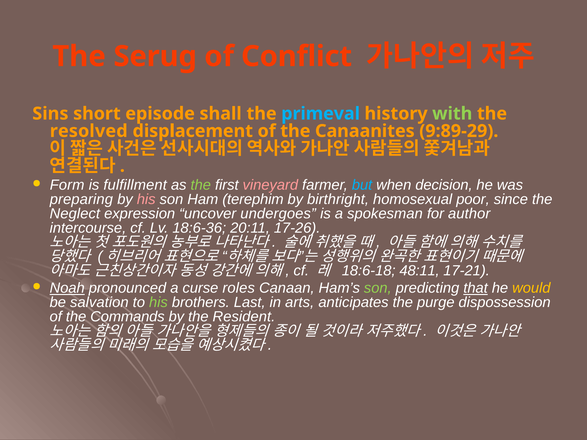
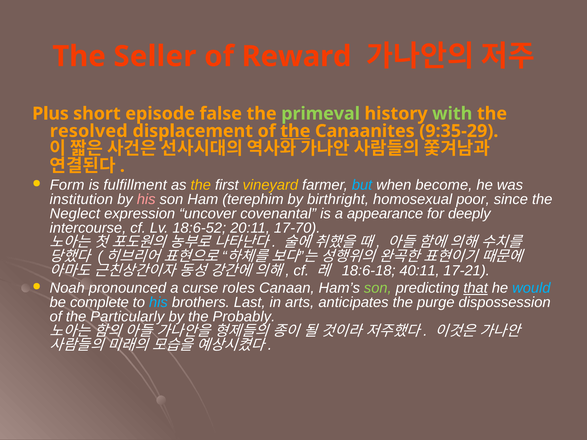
Serug: Serug -> Seller
Conflict: Conflict -> Reward
Sins: Sins -> Plus
shall: shall -> false
primeval colour: light blue -> light green
the at (295, 131) underline: none -> present
9:89-29: 9:89-29 -> 9:35-29
the at (201, 185) colour: light green -> yellow
vineyard colour: pink -> yellow
decision: decision -> become
preparing: preparing -> institution
undergoes: undergoes -> covenantal
spokesman: spokesman -> appearance
author: author -> deeply
18:6-36: 18:6-36 -> 18:6-52
17-26: 17-26 -> 17-70
48:11: 48:11 -> 40:11
Noah underline: present -> none
would colour: yellow -> light blue
salvation: salvation -> complete
his at (158, 303) colour: light green -> light blue
Commands: Commands -> Particularly
Resident: Resident -> Probably
